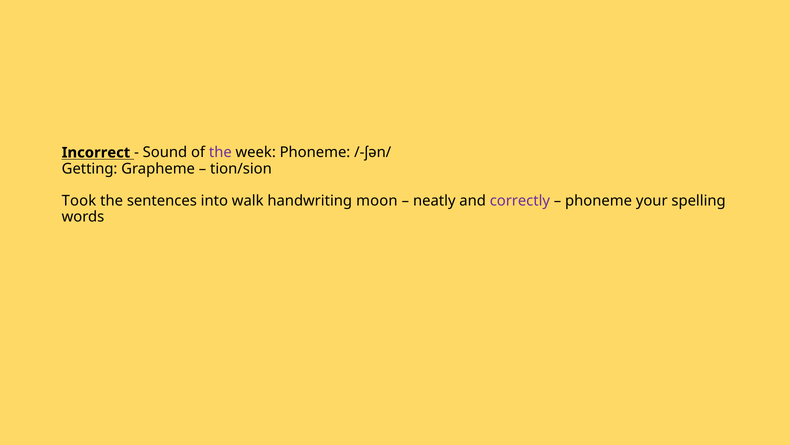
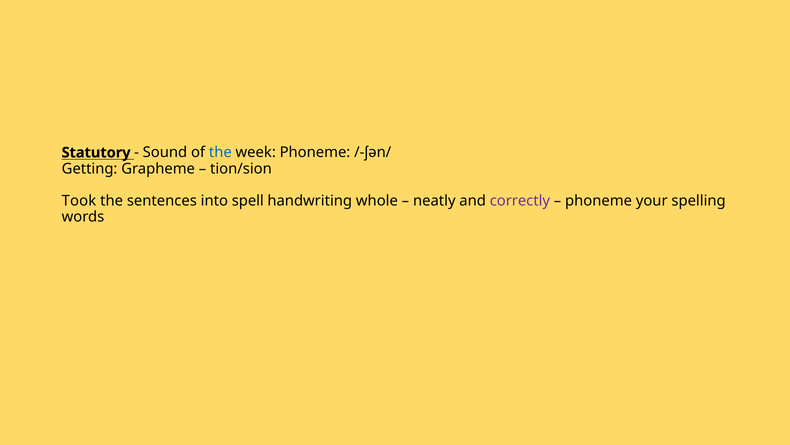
Incorrect: Incorrect -> Statutory
the at (220, 152) colour: purple -> blue
walk: walk -> spell
moon: moon -> whole
